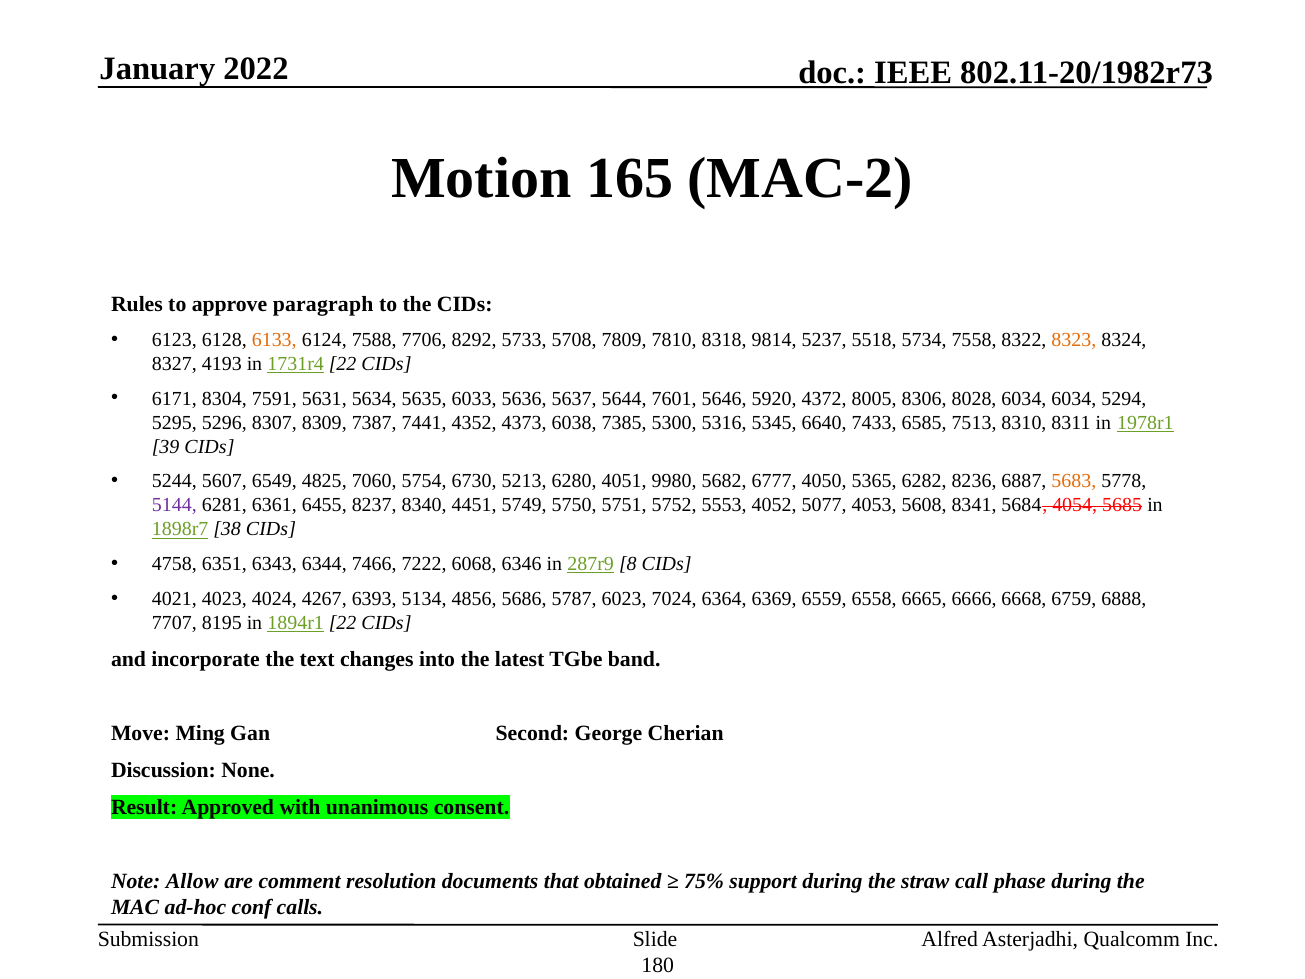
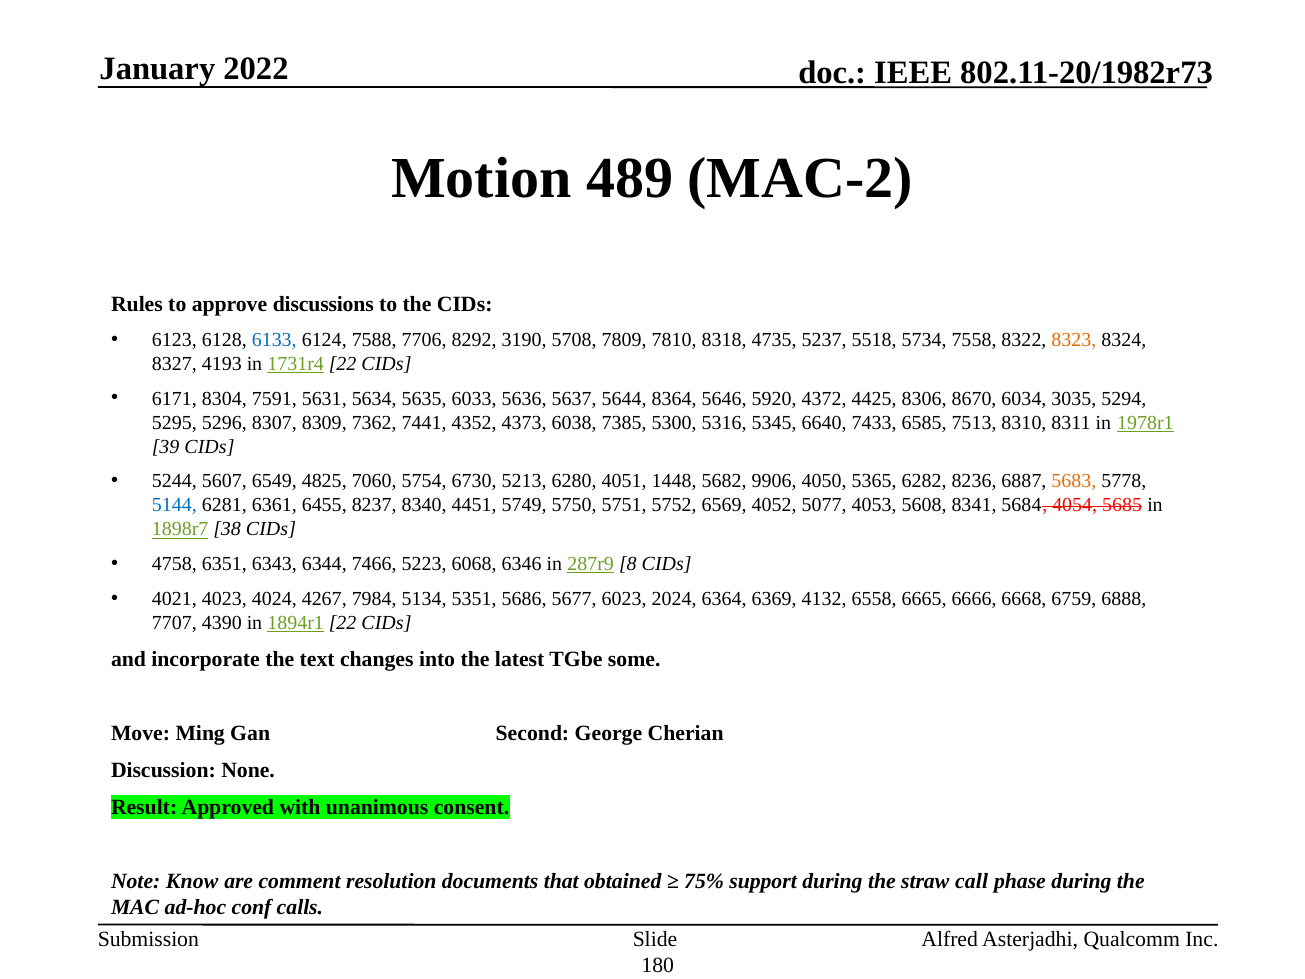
165: 165 -> 489
paragraph: paragraph -> discussions
6133 colour: orange -> blue
5733: 5733 -> 3190
9814: 9814 -> 4735
7601: 7601 -> 8364
8005: 8005 -> 4425
8028: 8028 -> 8670
6034 6034: 6034 -> 3035
7387: 7387 -> 7362
9980: 9980 -> 1448
6777: 6777 -> 9906
5144 colour: purple -> blue
5553: 5553 -> 6569
7222: 7222 -> 5223
6393: 6393 -> 7984
4856: 4856 -> 5351
5787: 5787 -> 5677
7024: 7024 -> 2024
6559: 6559 -> 4132
8195: 8195 -> 4390
band: band -> some
Allow: Allow -> Know
